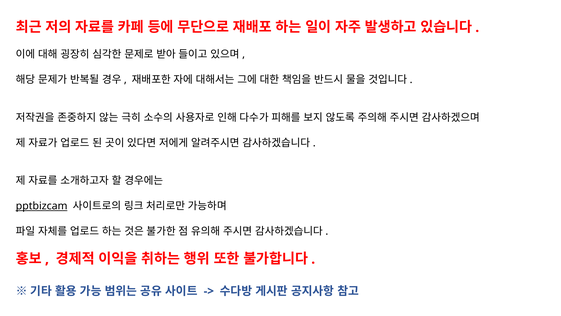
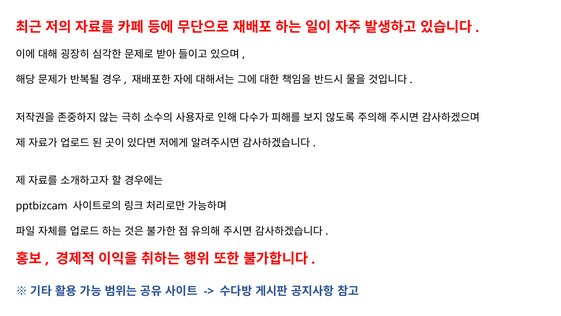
pptbizcam underline: present -> none
